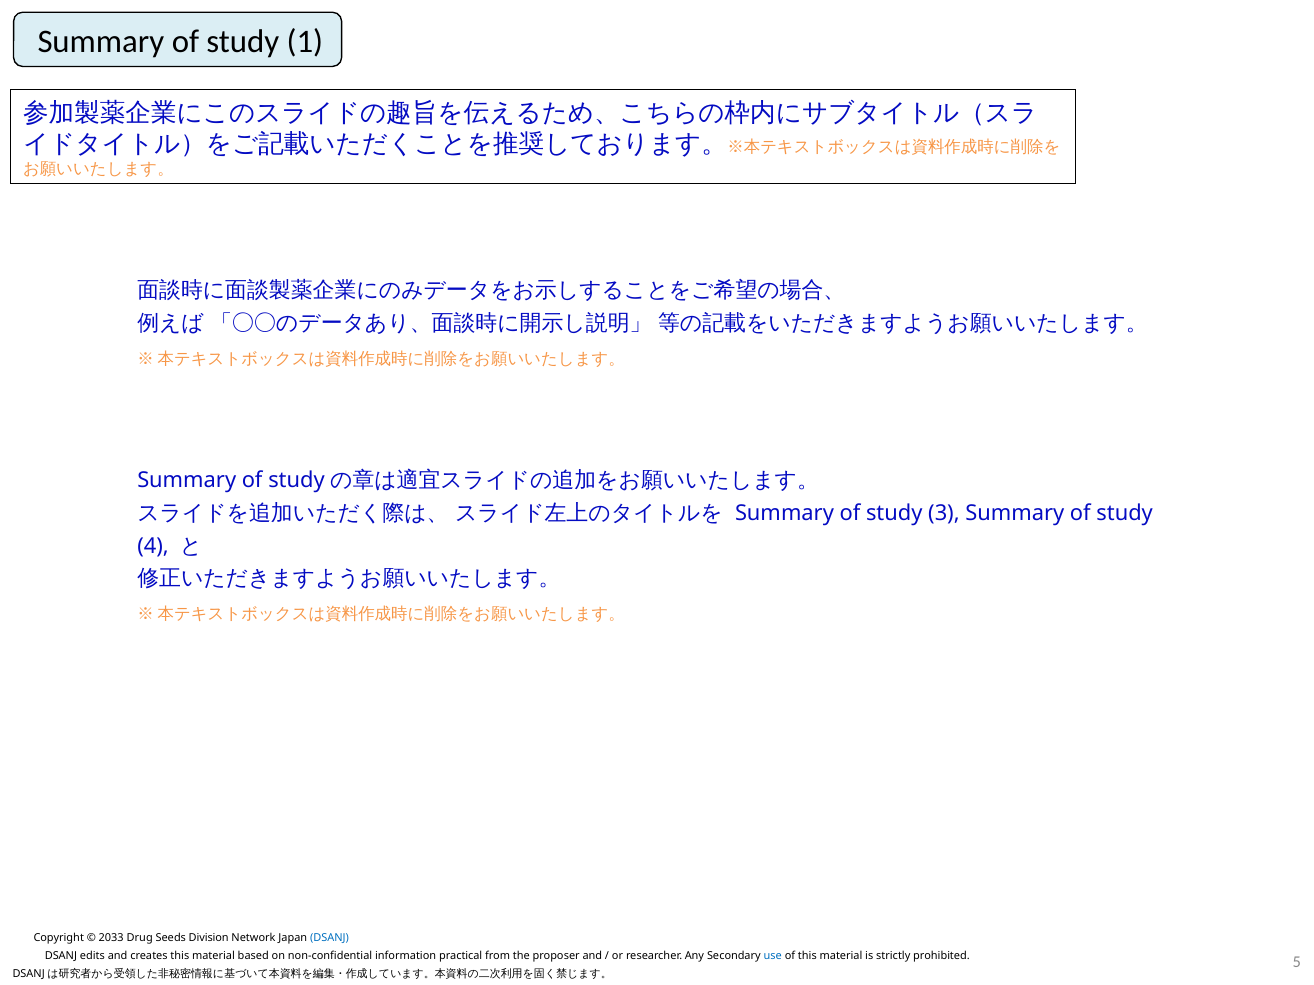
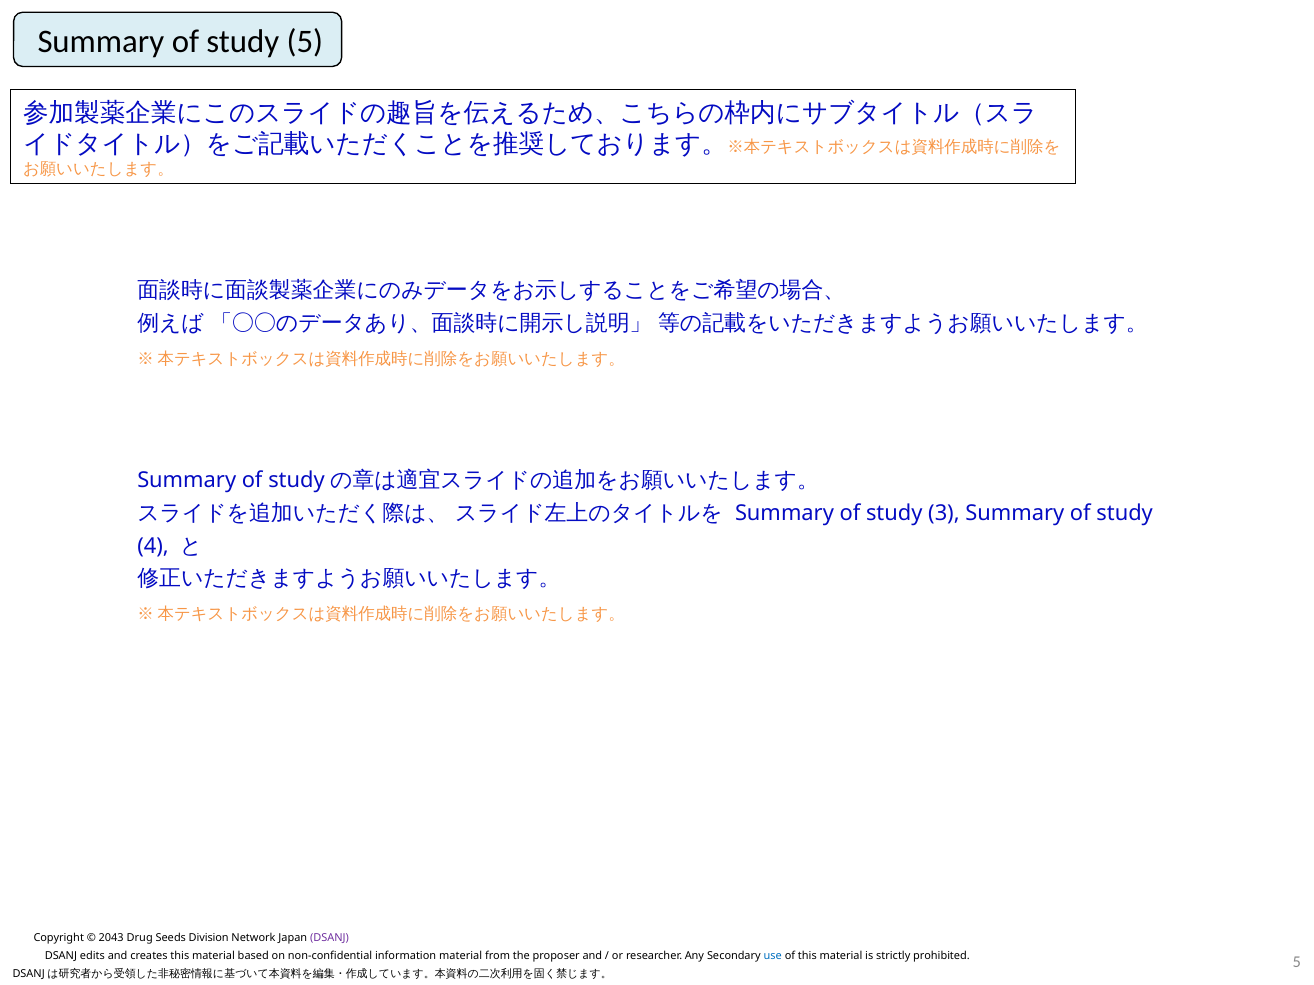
study 1: 1 -> 5
2033: 2033 -> 2043
DSANJ at (330, 938) colour: blue -> purple
information practical: practical -> material
